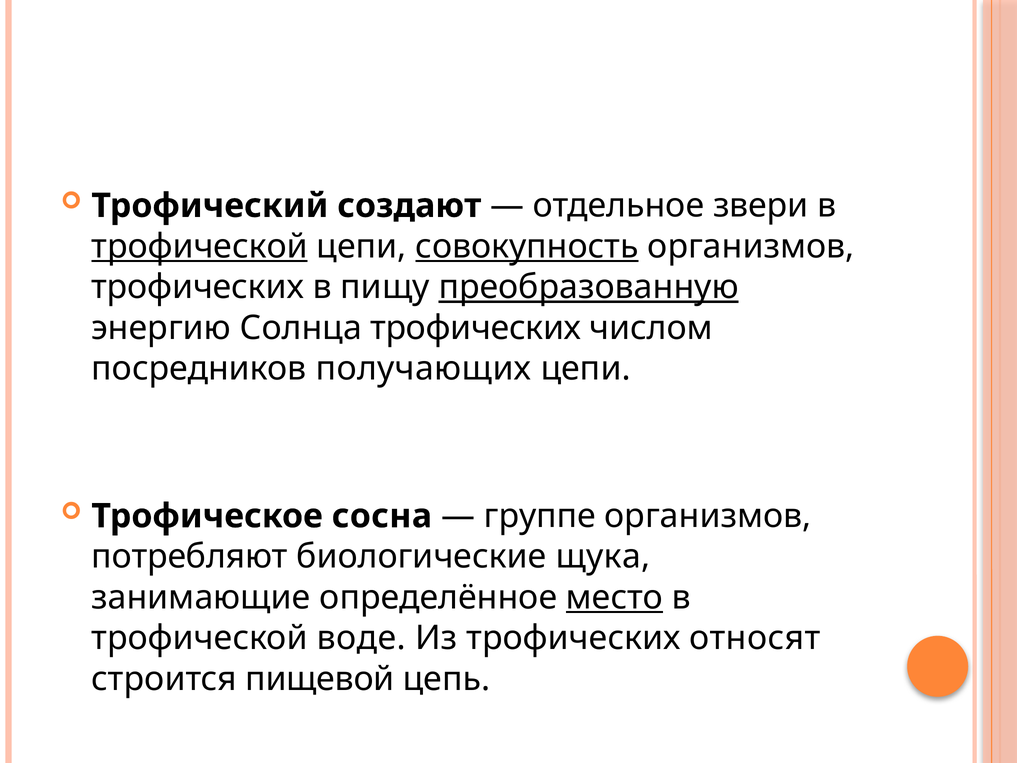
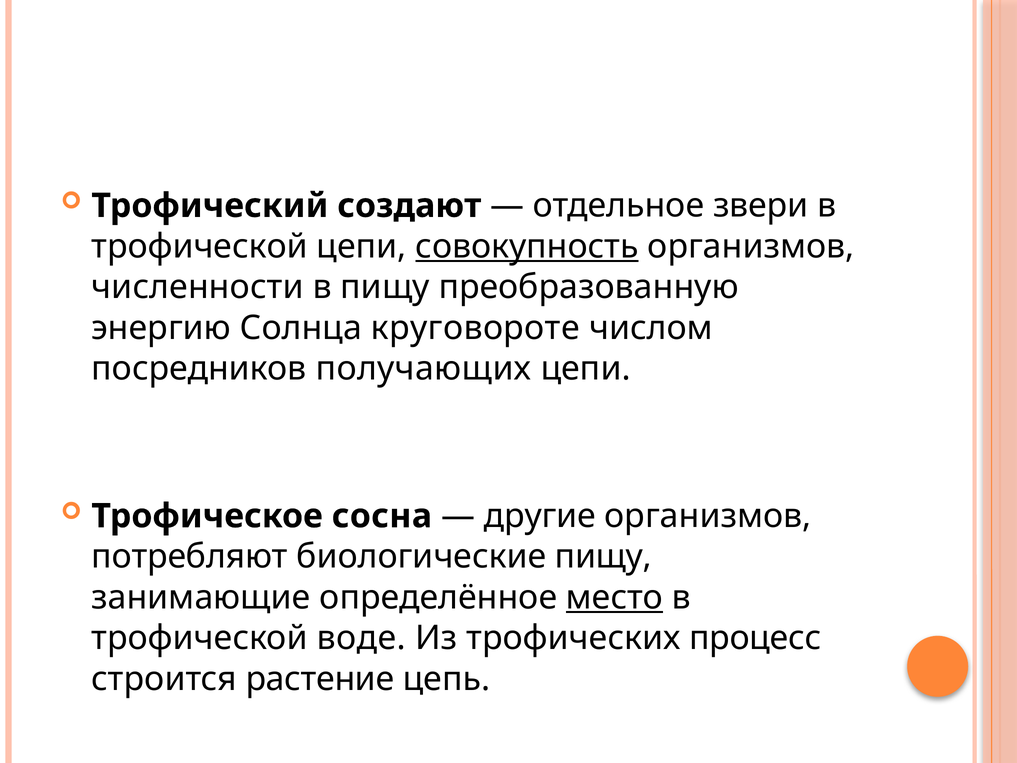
трофической at (200, 246) underline: present -> none
трофических at (198, 287): трофических -> численности
преобразованную underline: present -> none
Солнца трофических: трофических -> круговороте
группе: группе -> другие
биологические щука: щука -> пищу
относят: относят -> процесс
пищевой: пищевой -> растение
